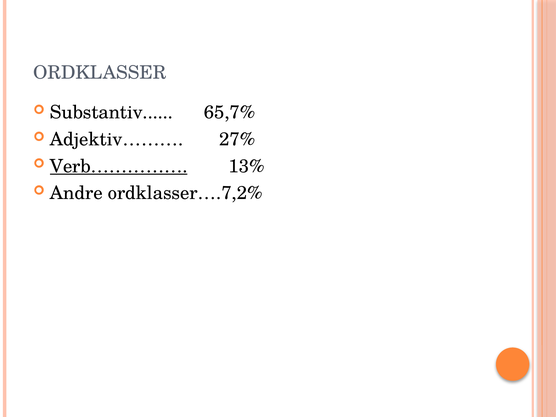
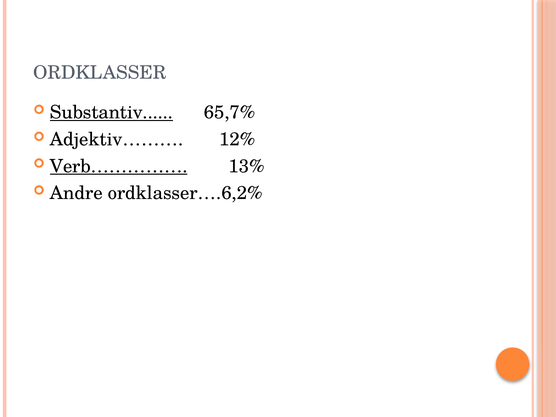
Substantiv underline: none -> present
27%: 27% -> 12%
ordklasser….7,2%: ordklasser….7,2% -> ordklasser….6,2%
